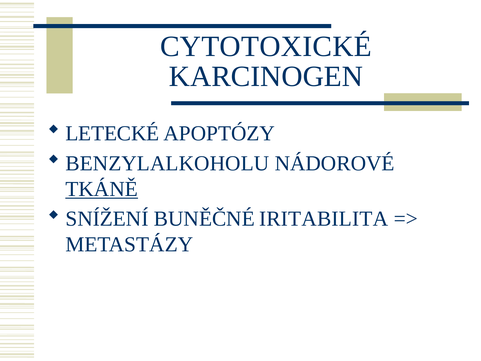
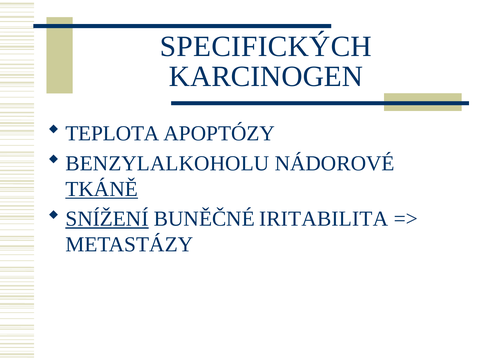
CYTOTOXICKÉ: CYTOTOXICKÉ -> SPECIFICKÝCH
LETECKÉ: LETECKÉ -> TEPLOTA
SNÍŽENÍ underline: none -> present
